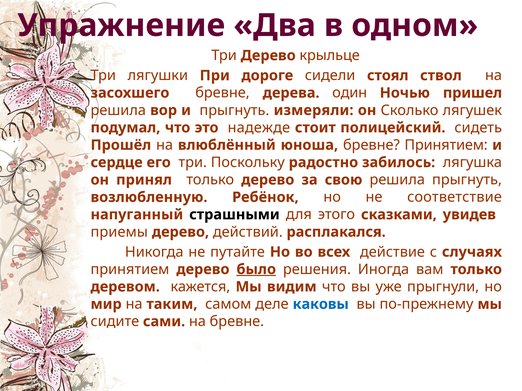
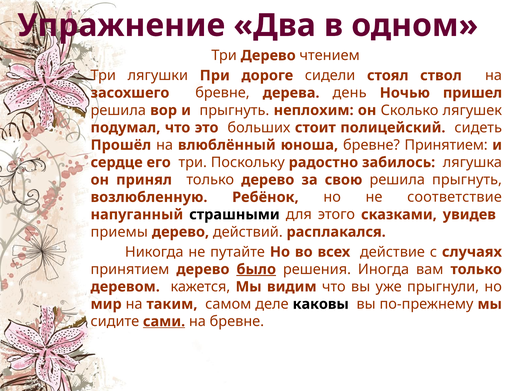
крыльце: крыльце -> чтением
один: один -> день
измеряли: измеряли -> неплохим
надежде: надежде -> больших
каковы colour: blue -> black
сами underline: none -> present
